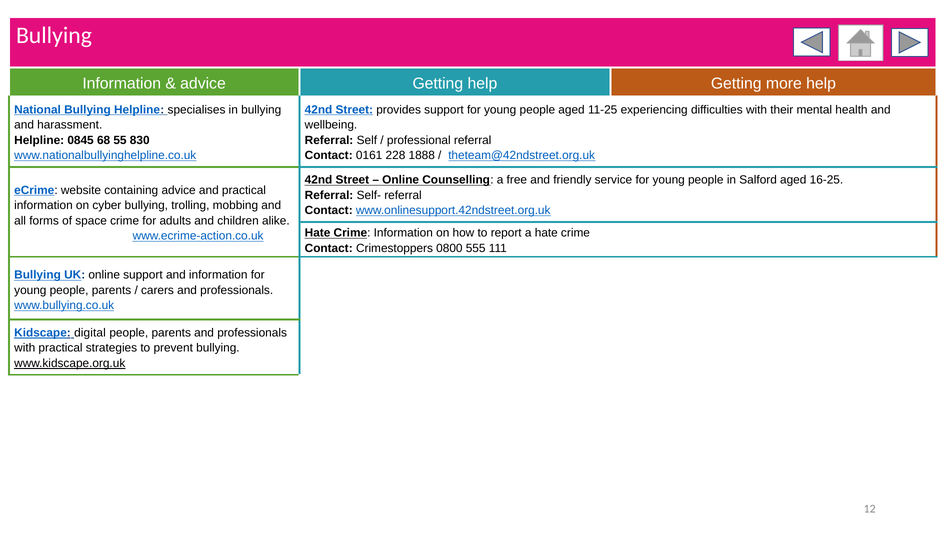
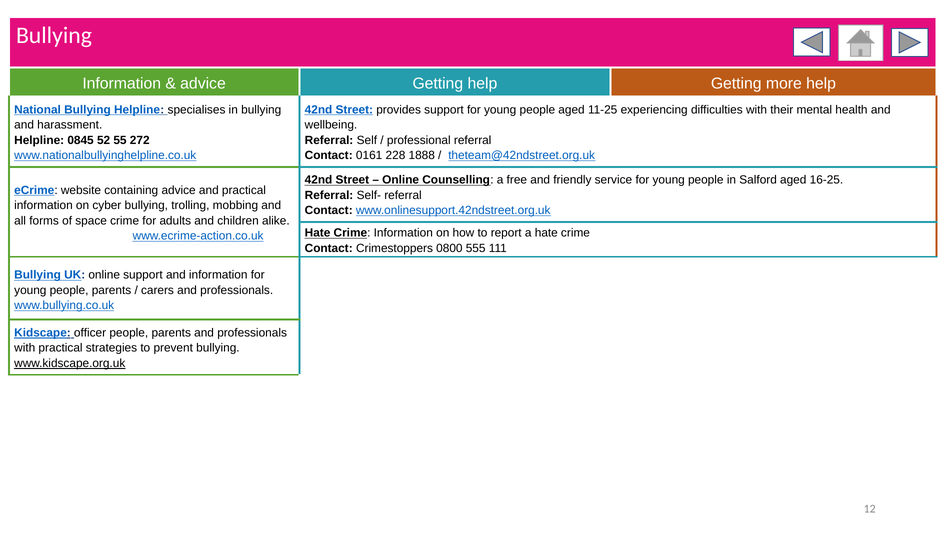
68: 68 -> 52
830: 830 -> 272
digital: digital -> officer
